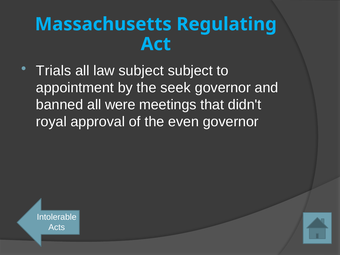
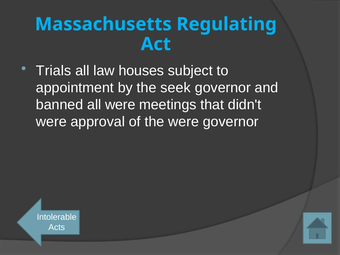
law subject: subject -> houses
royal at (51, 122): royal -> were
the even: even -> were
